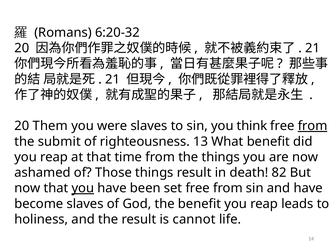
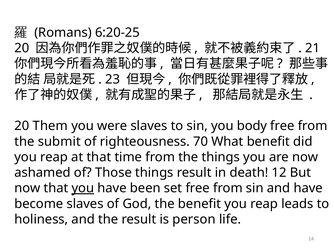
6:20-32: 6:20-32 -> 6:20-25
21 at (113, 79): 21 -> 23
think: think -> body
from at (313, 126) underline: present -> none
13: 13 -> 70
82: 82 -> 12
cannot: cannot -> person
